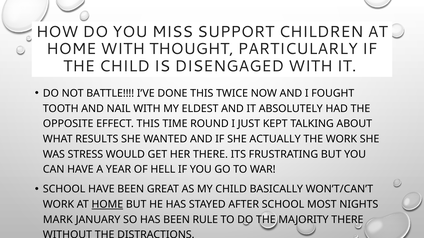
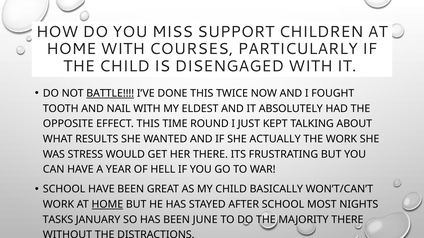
THOUGHT: THOUGHT -> COURSES
BATTLE underline: none -> present
MARK: MARK -> TASKS
RULE: RULE -> JUNE
